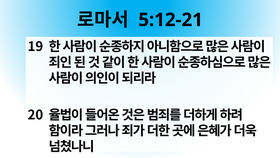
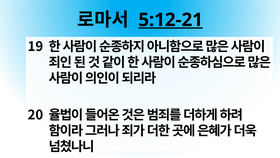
5:12-21 underline: none -> present
